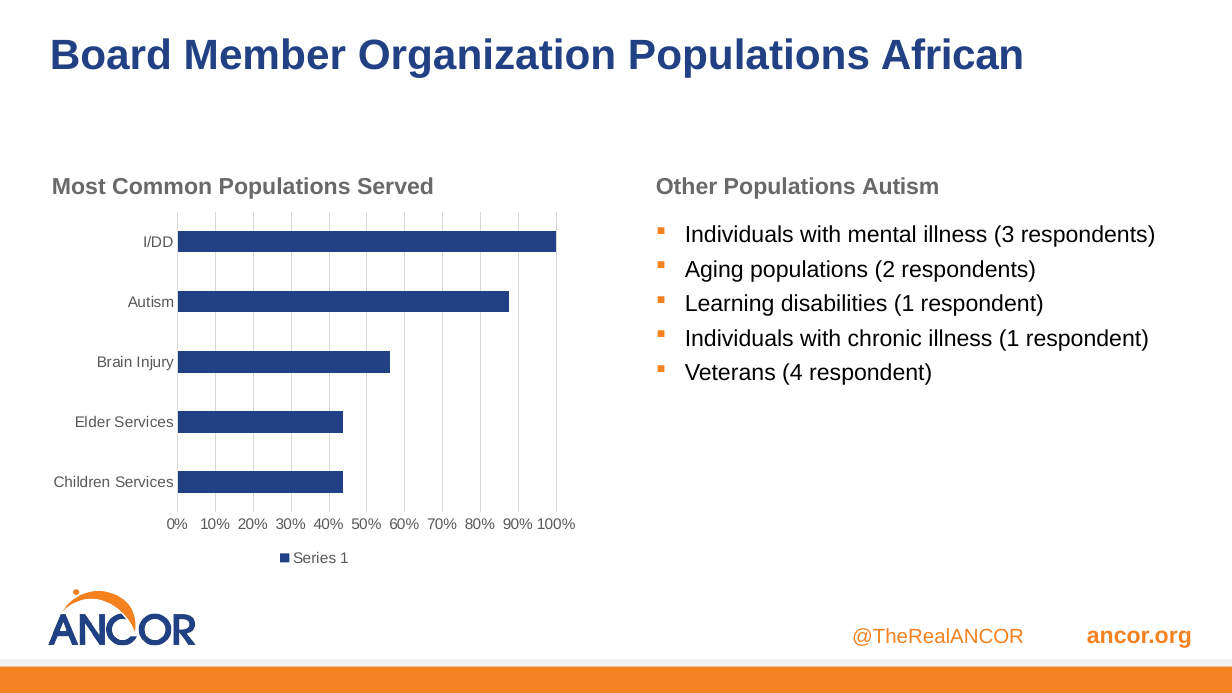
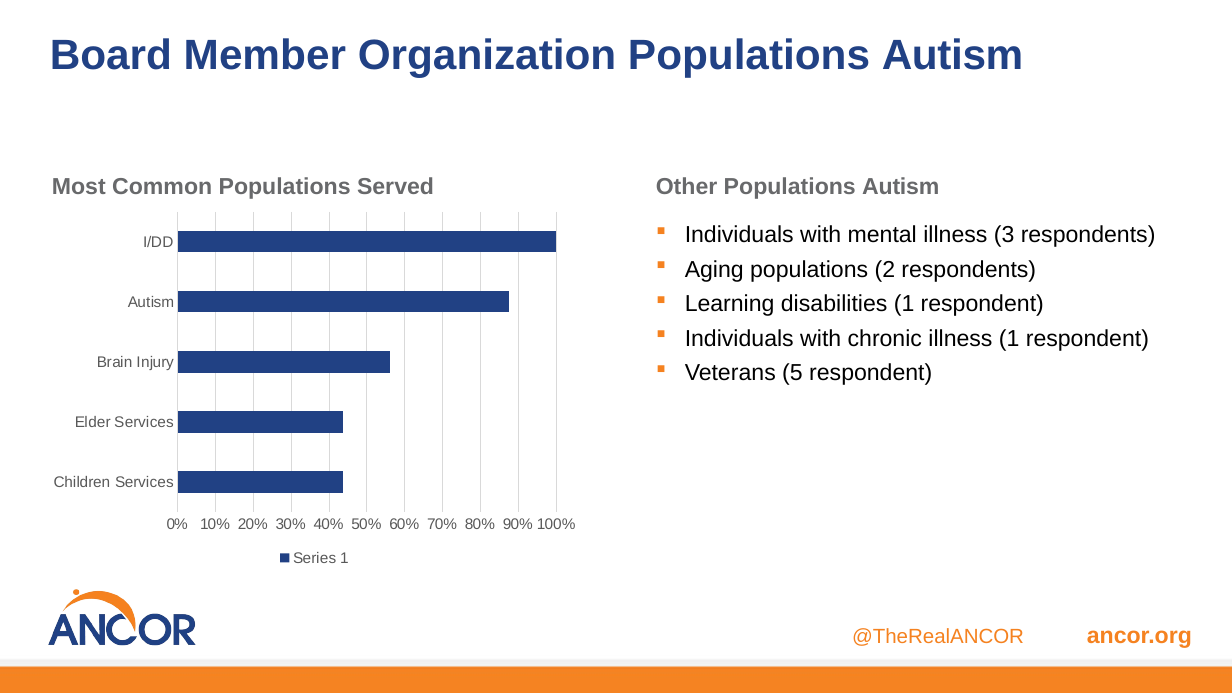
Organization Populations African: African -> Autism
4: 4 -> 5
